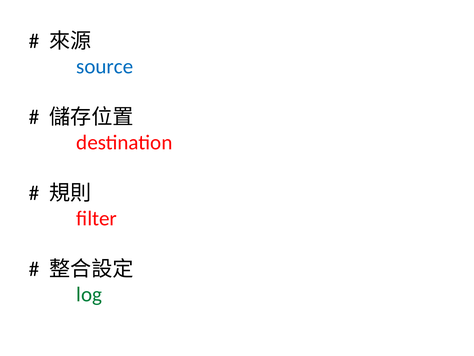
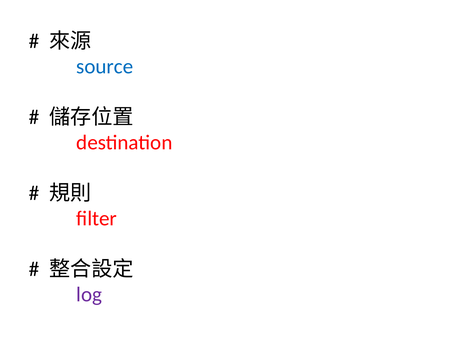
log colour: green -> purple
